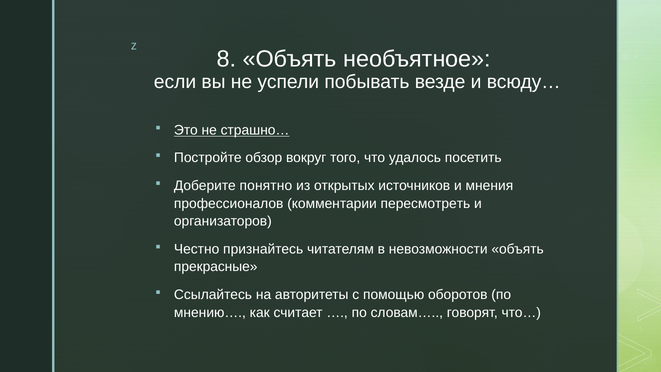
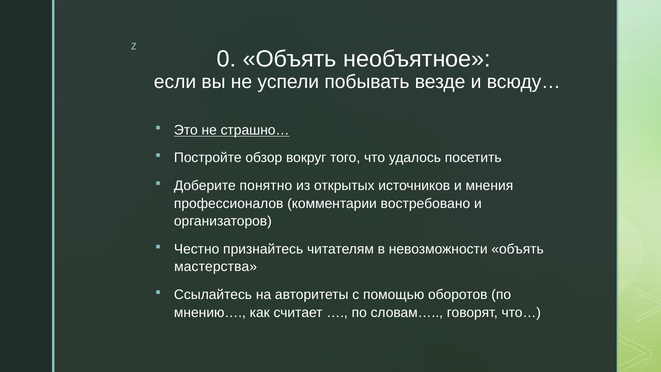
8: 8 -> 0
пересмотреть: пересмотреть -> востребовано
прекрасные: прекрасные -> мастерства
